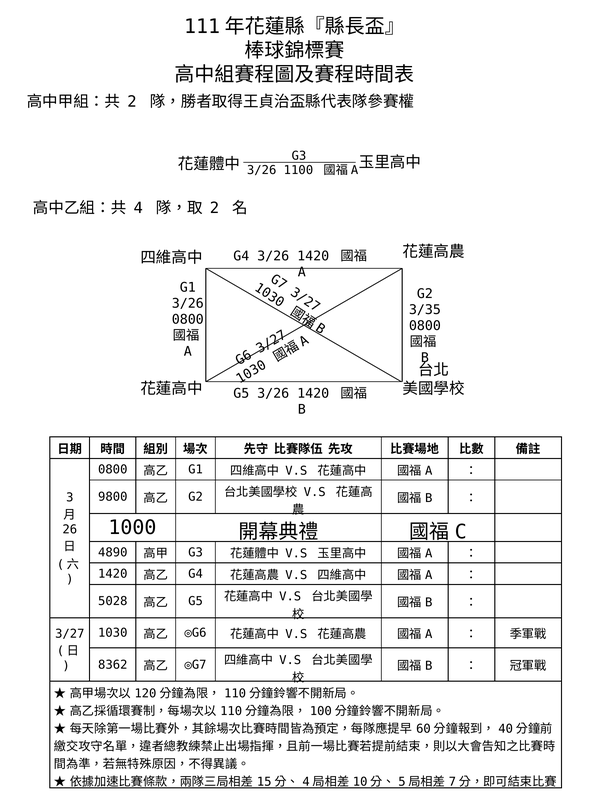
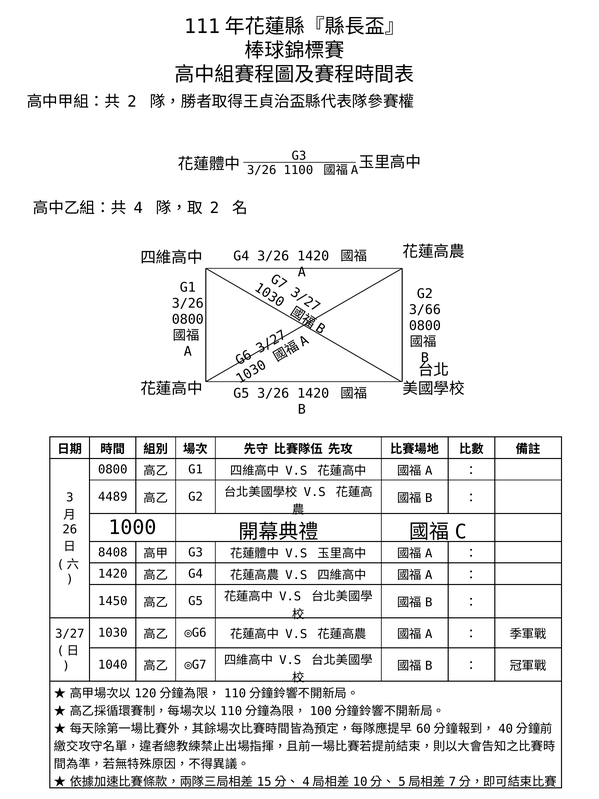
3/35: 3/35 -> 3/66
9800: 9800 -> 4489
4890: 4890 -> 8408
5028: 5028 -> 1450
8362: 8362 -> 1040
